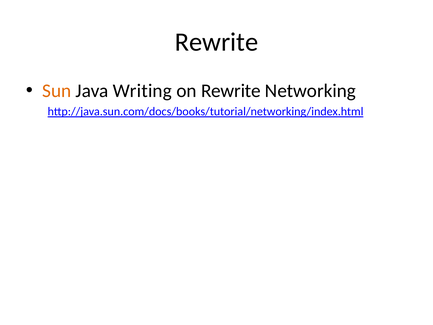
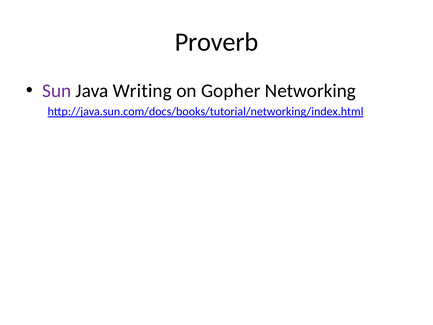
Rewrite at (216, 42): Rewrite -> Proverb
Sun colour: orange -> purple
on Rewrite: Rewrite -> Gopher
